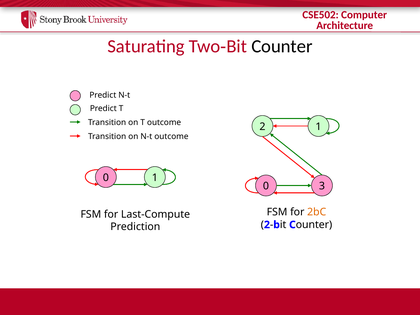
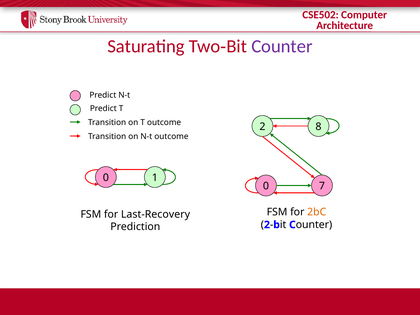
Counter colour: black -> purple
2 1: 1 -> 8
3: 3 -> 7
Last-Compute: Last-Compute -> Last-Recovery
